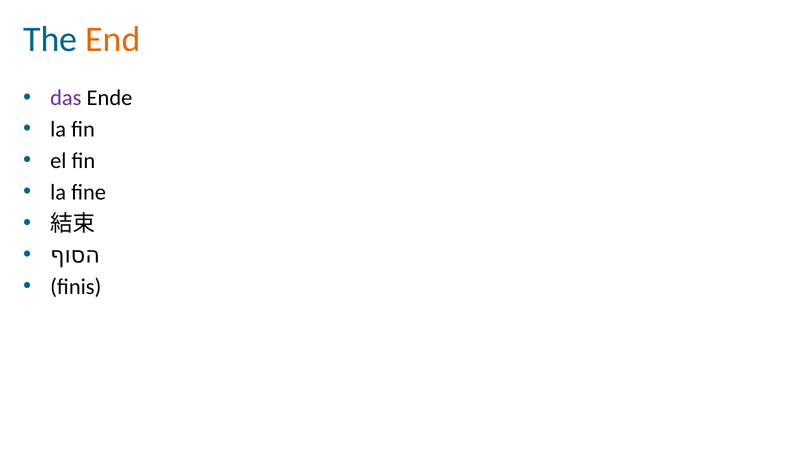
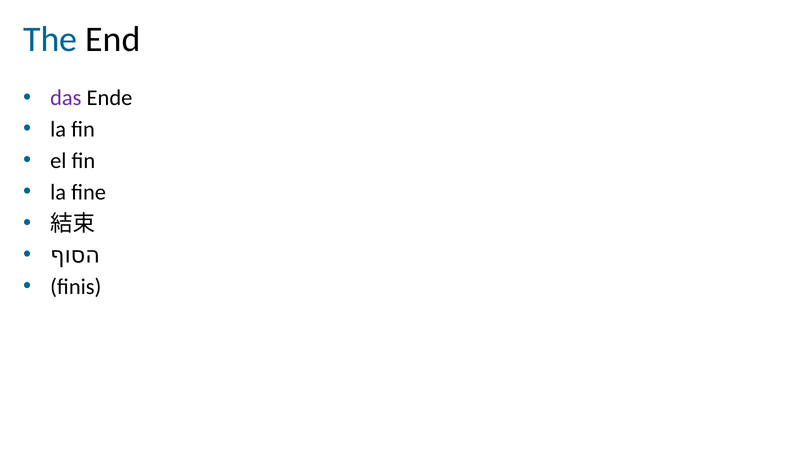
End colour: orange -> black
